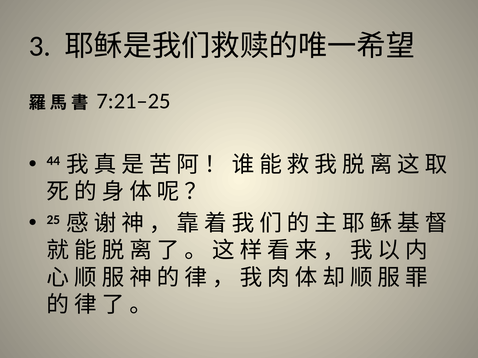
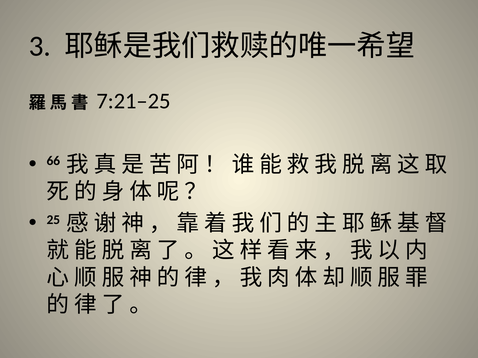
44: 44 -> 66
